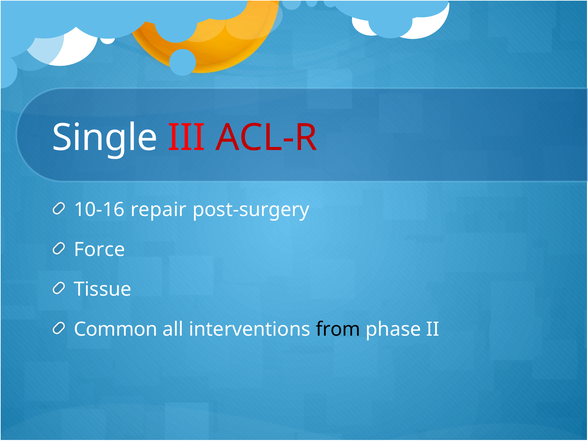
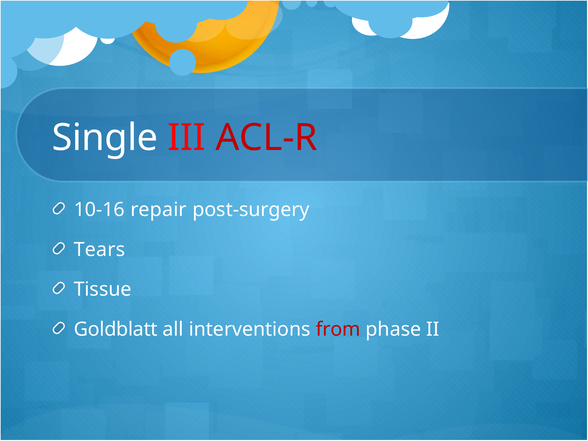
Force: Force -> Tears
Common: Common -> Goldblatt
from colour: black -> red
